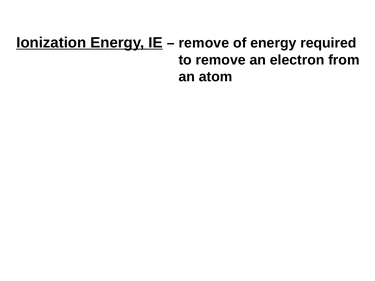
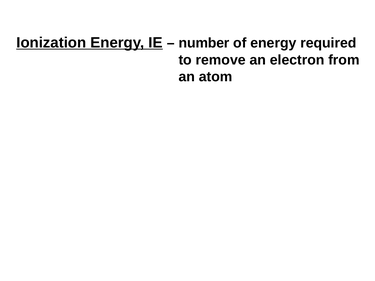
remove at (204, 43): remove -> number
